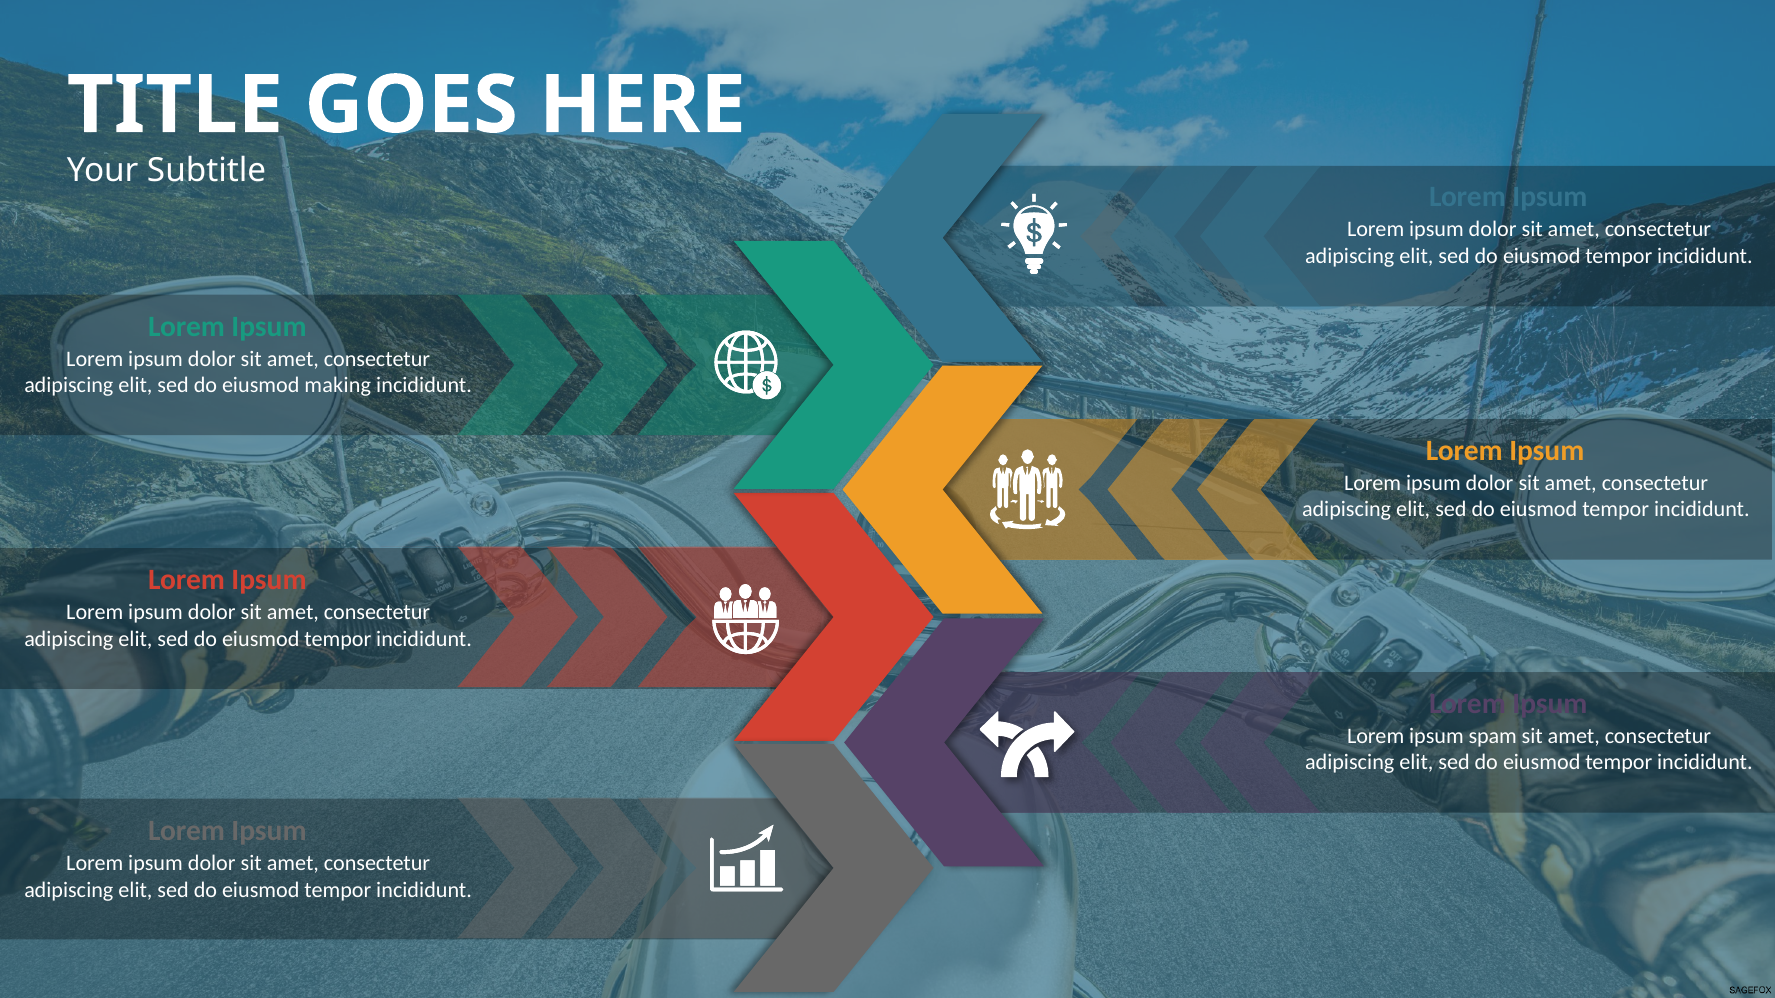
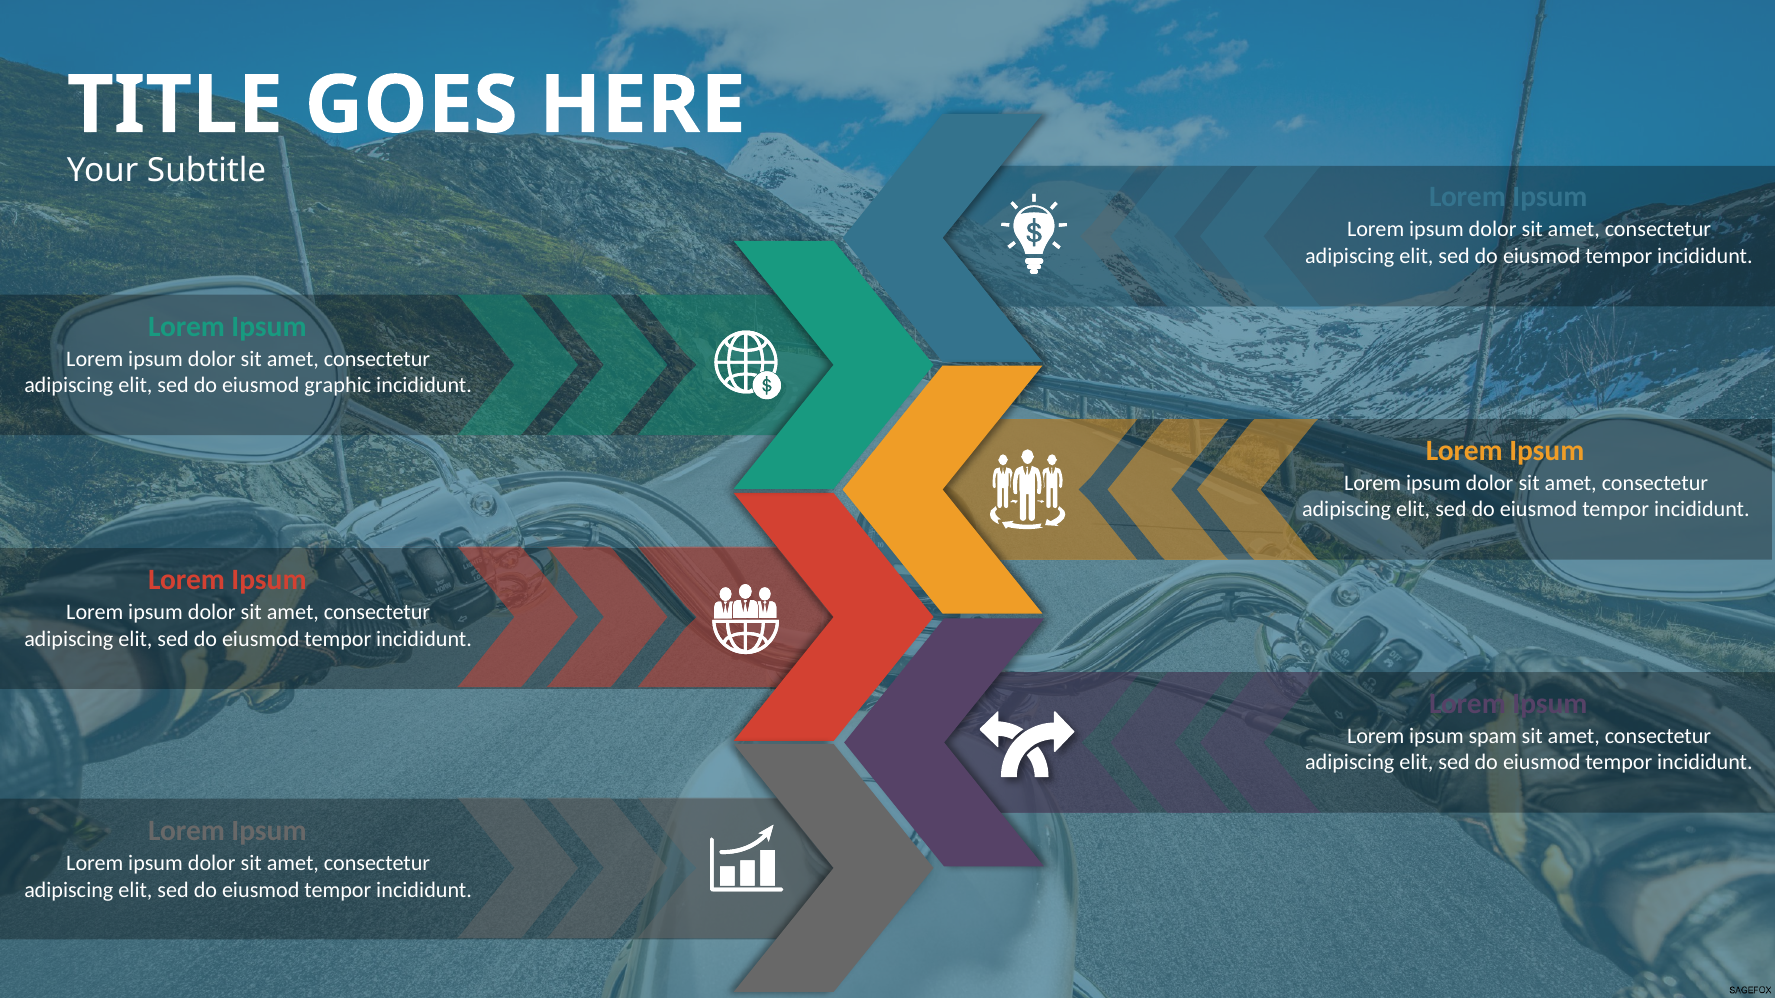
making: making -> graphic
